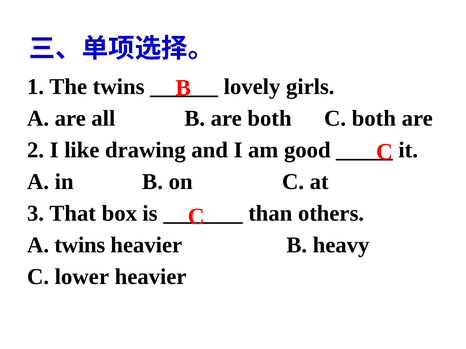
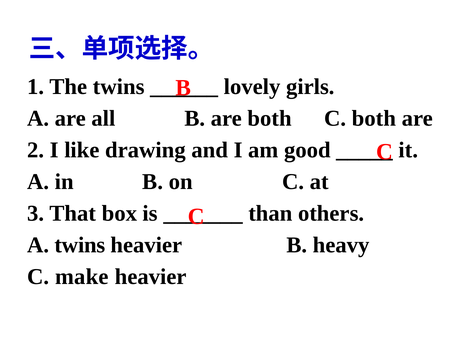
lower: lower -> make
